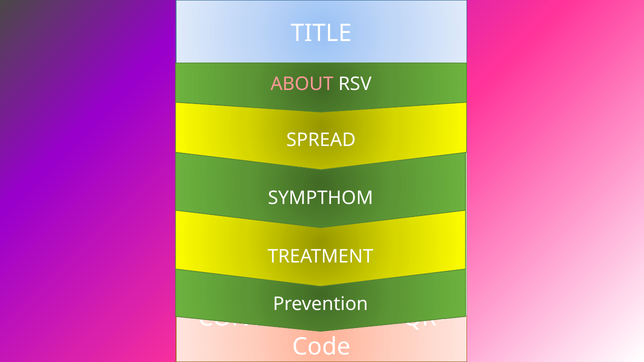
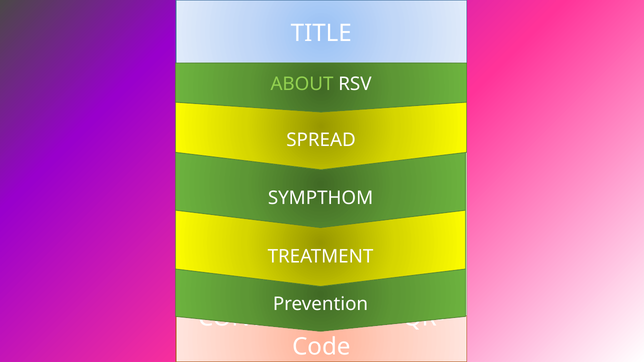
ABOUT colour: pink -> light green
